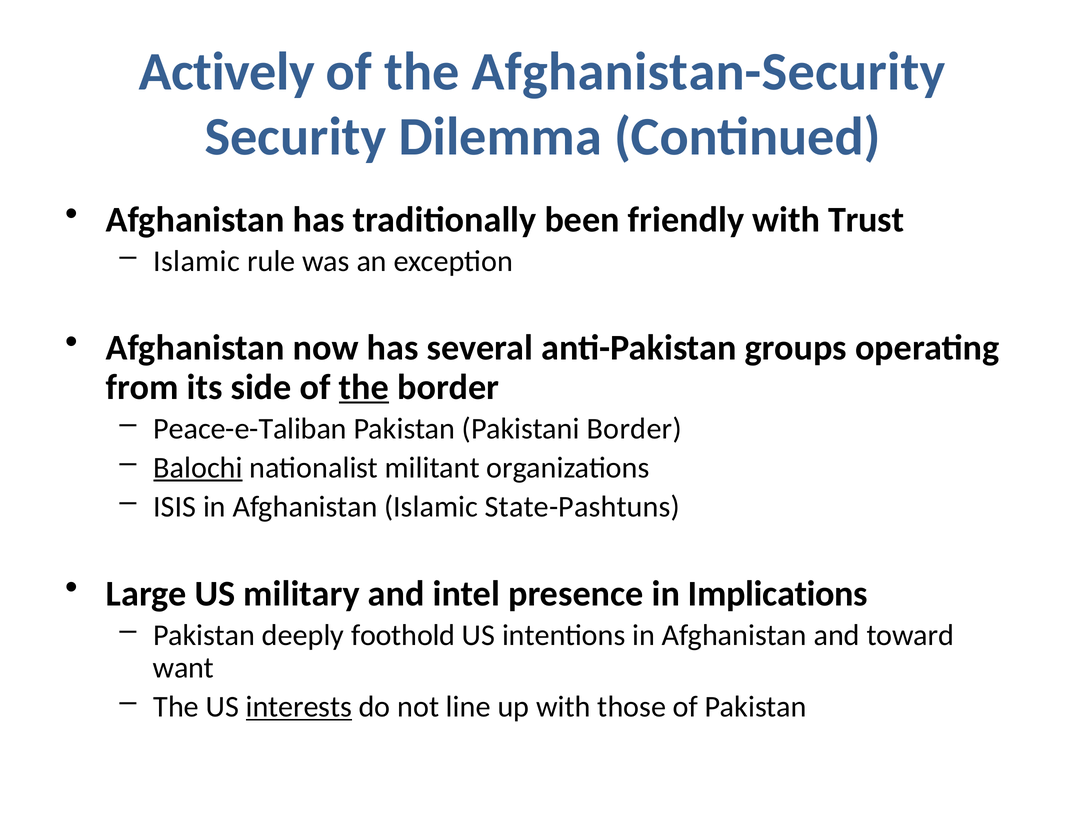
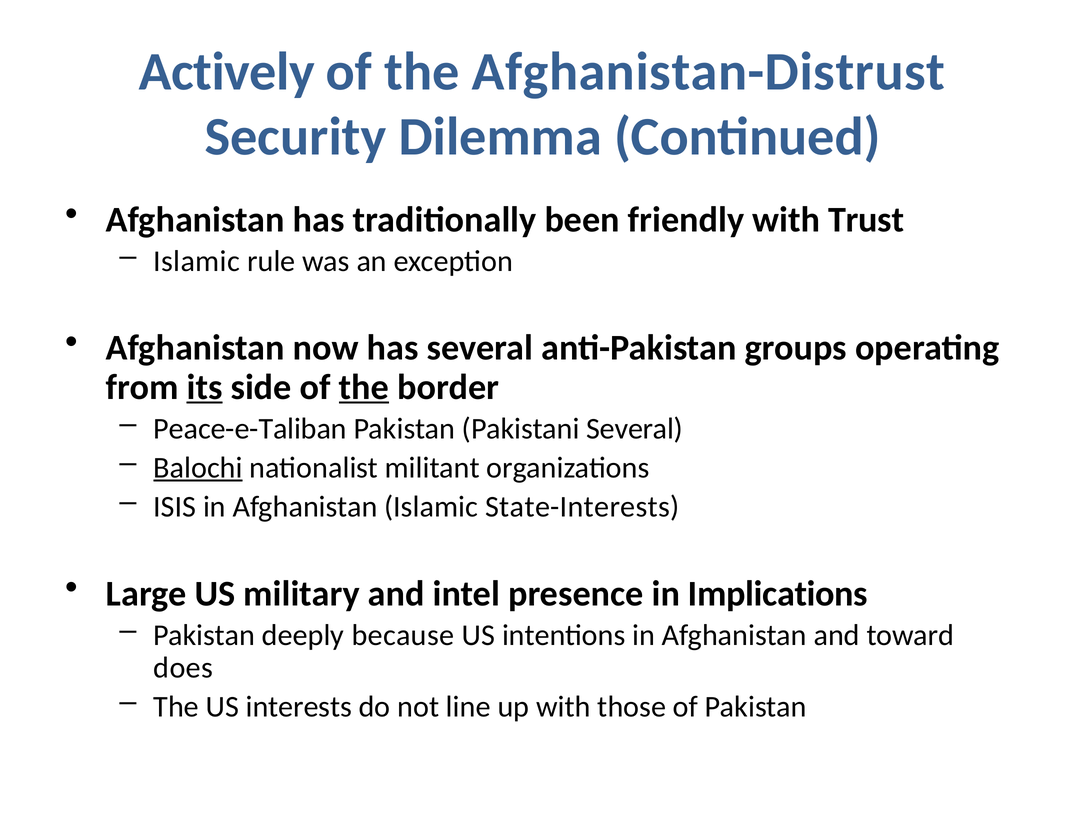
Afghanistan-Security: Afghanistan-Security -> Afghanistan-Distrust
its underline: none -> present
Pakistani Border: Border -> Several
State-Pashtuns: State-Pashtuns -> State-Interests
foothold: foothold -> because
want: want -> does
interests underline: present -> none
